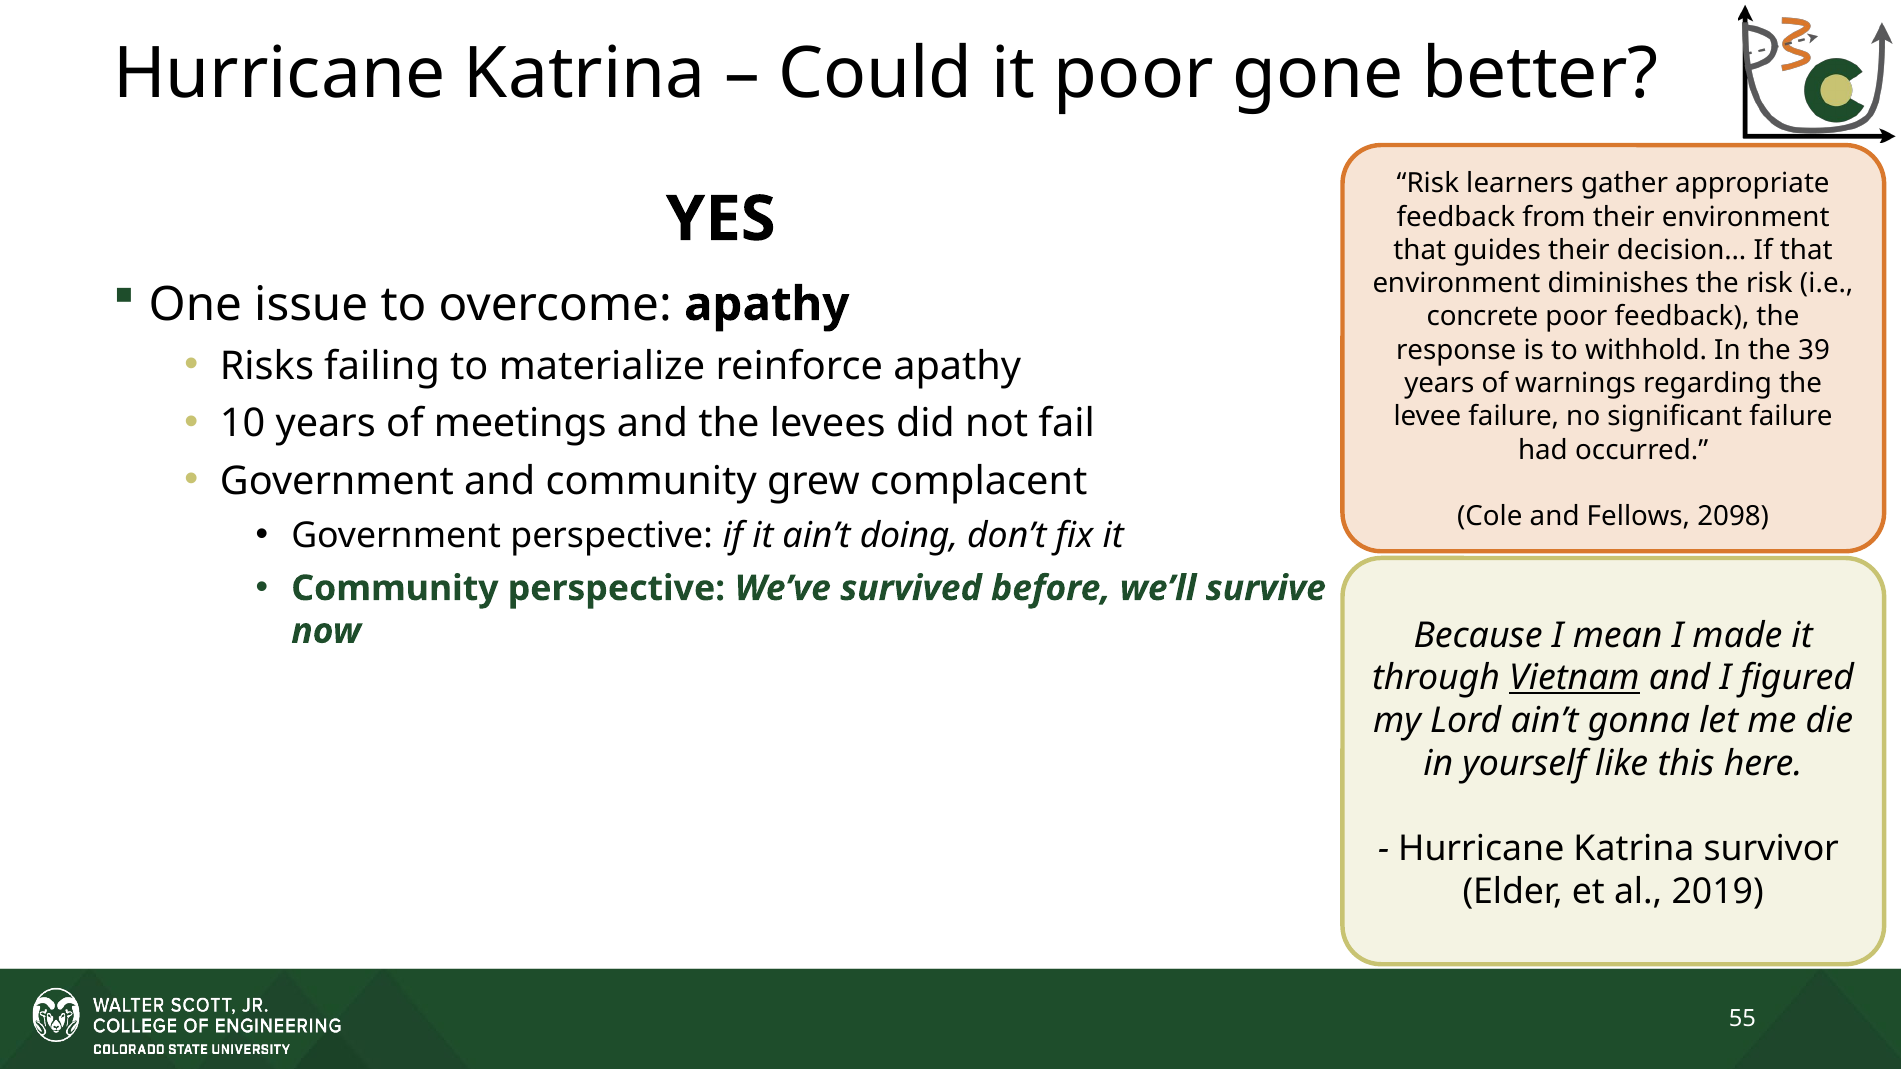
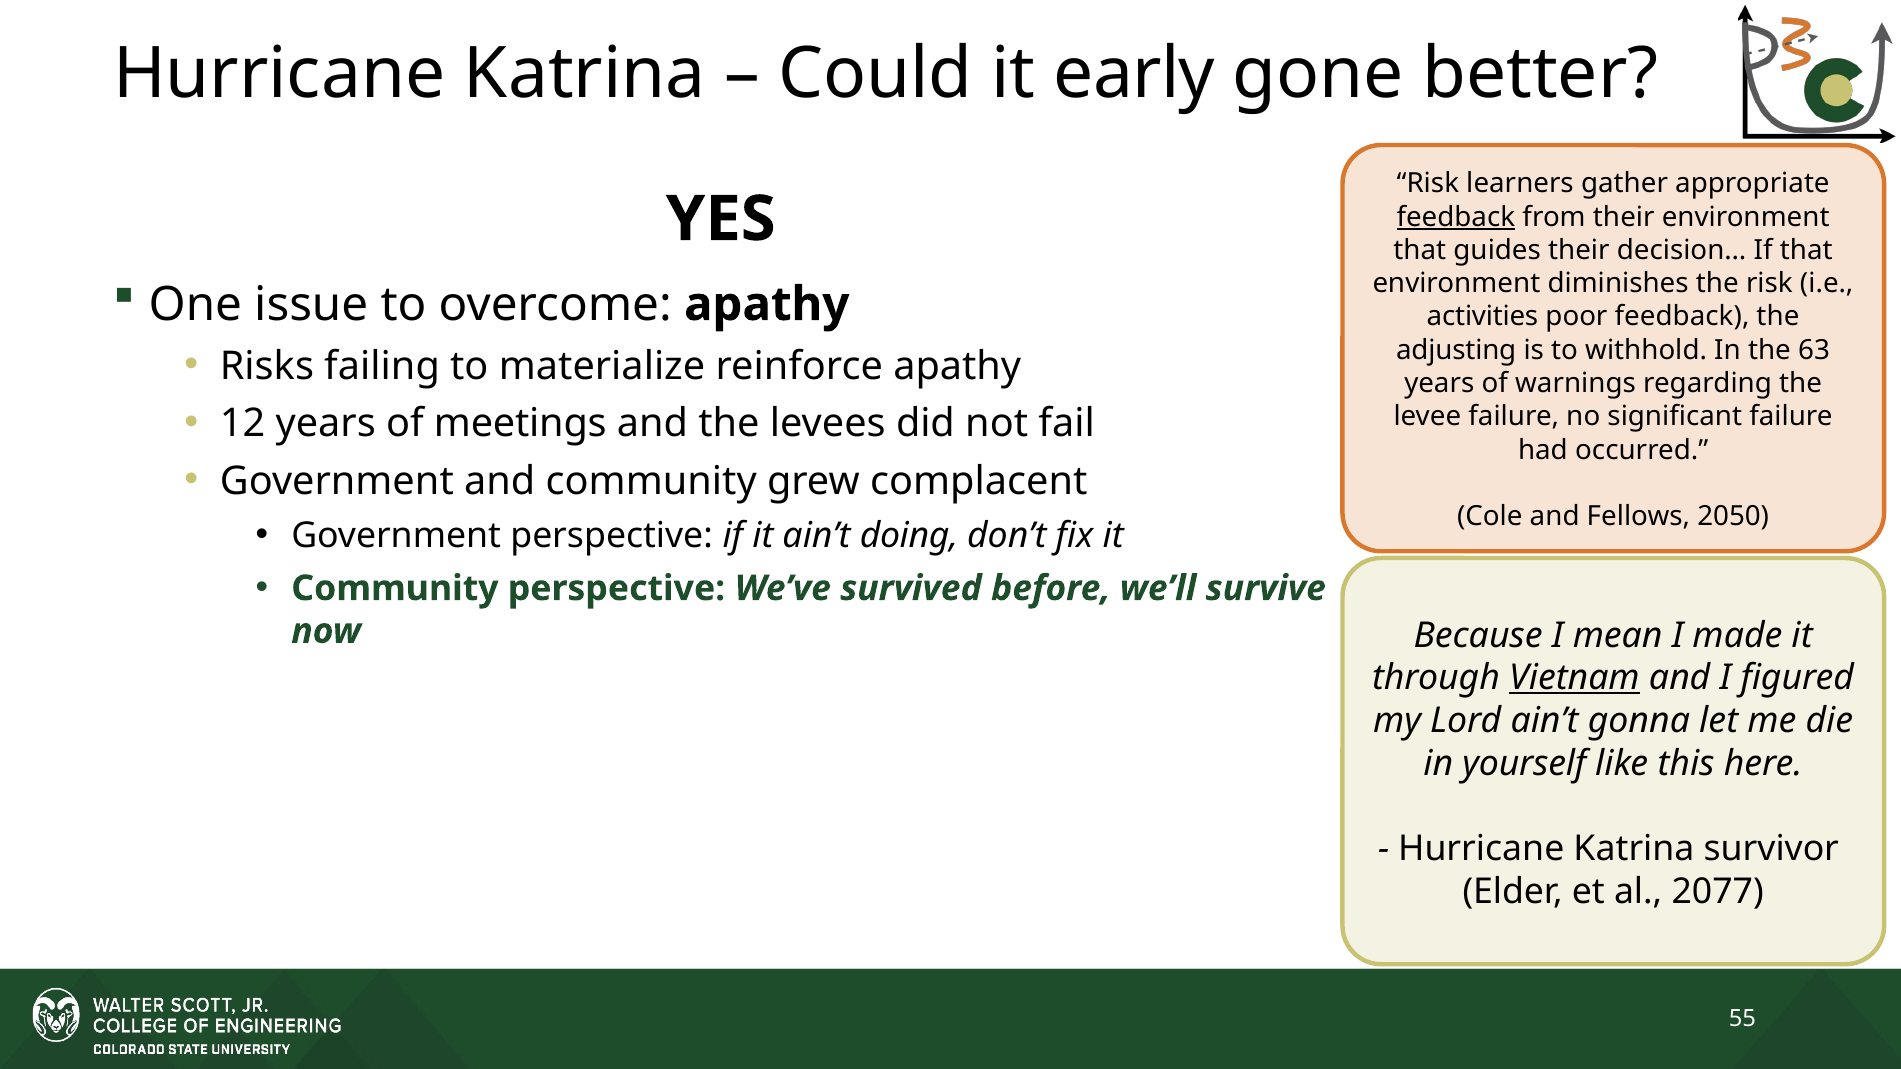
it poor: poor -> early
feedback at (1456, 217) underline: none -> present
concrete: concrete -> activities
response: response -> adjusting
39: 39 -> 63
10: 10 -> 12
2098: 2098 -> 2050
2019: 2019 -> 2077
